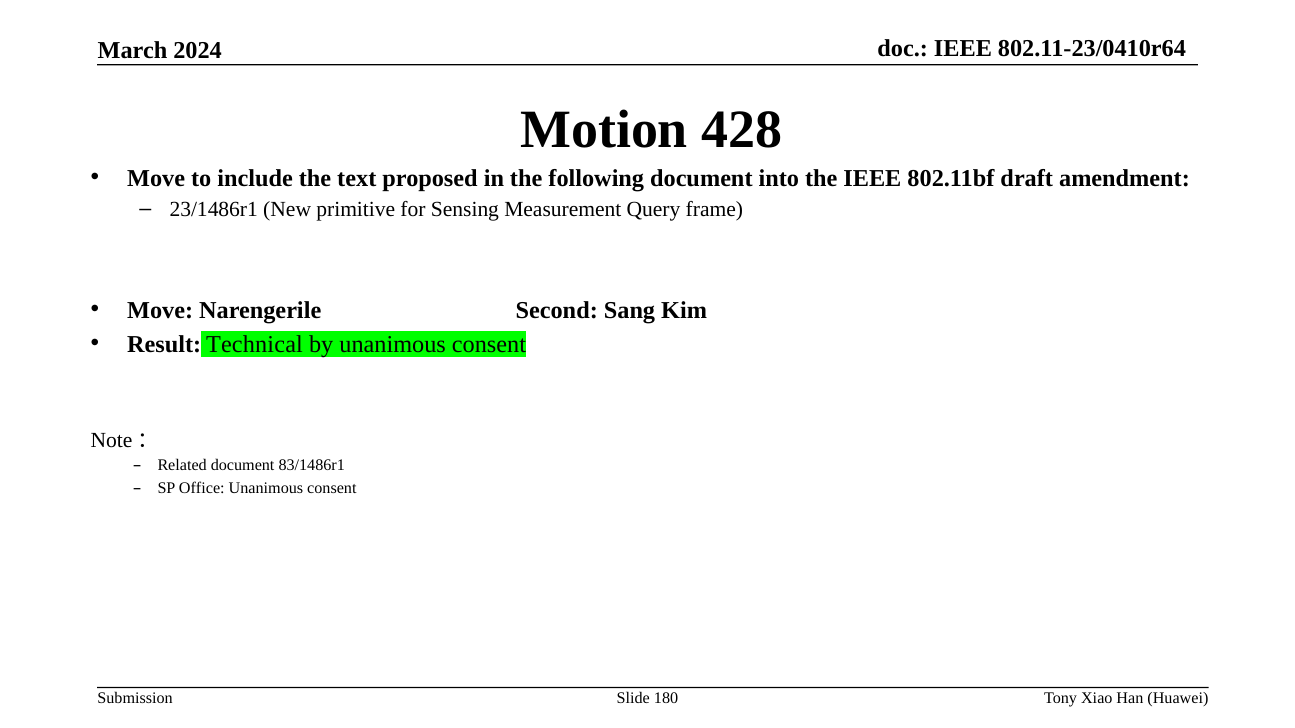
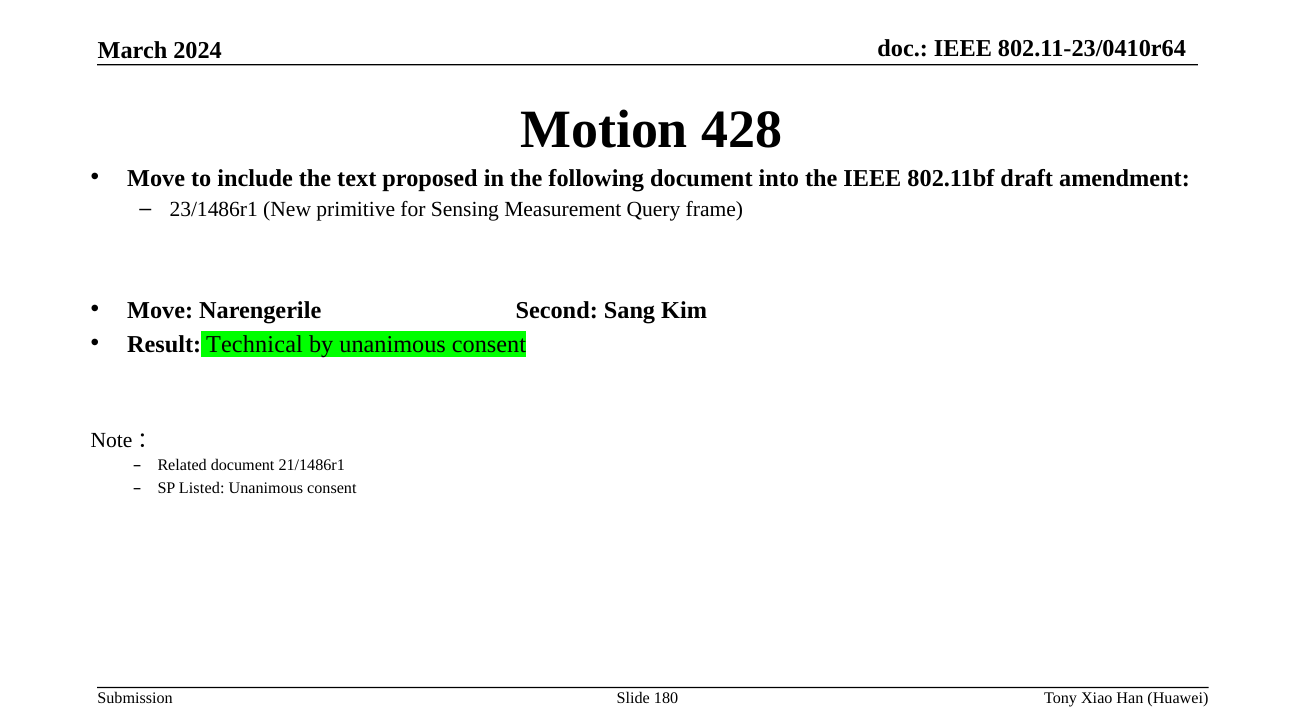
83/1486r1: 83/1486r1 -> 21/1486r1
Office: Office -> Listed
